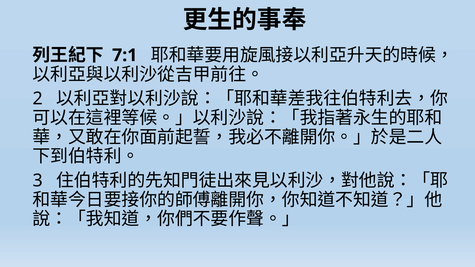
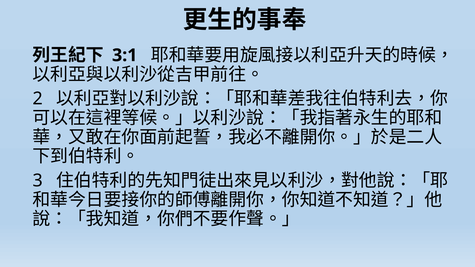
7:1: 7:1 -> 3:1
